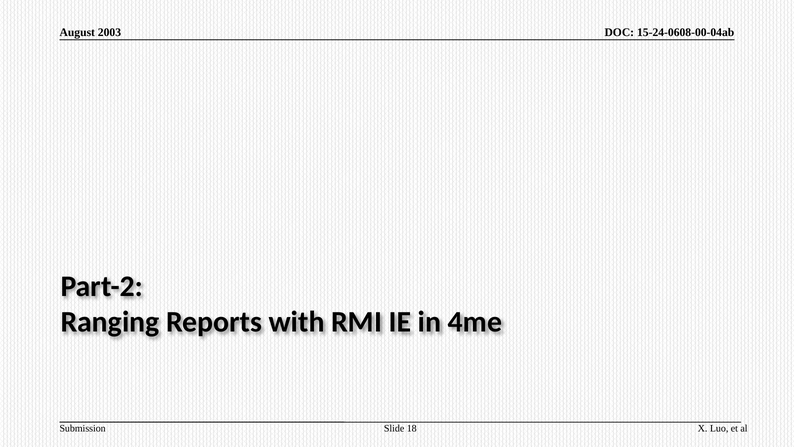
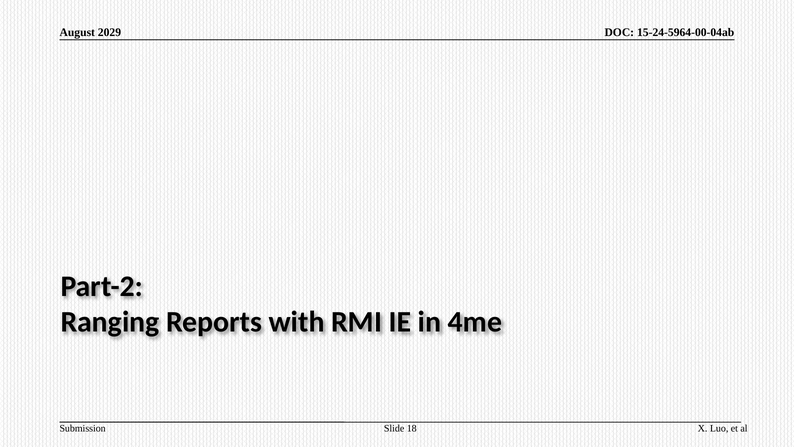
2003: 2003 -> 2029
15-24-0608-00-04ab: 15-24-0608-00-04ab -> 15-24-5964-00-04ab
